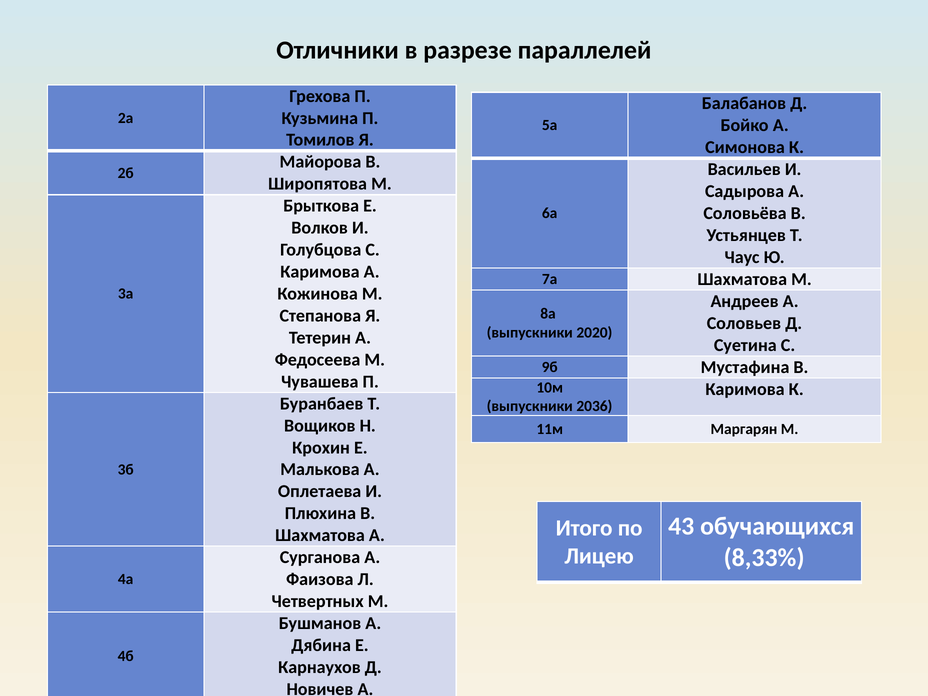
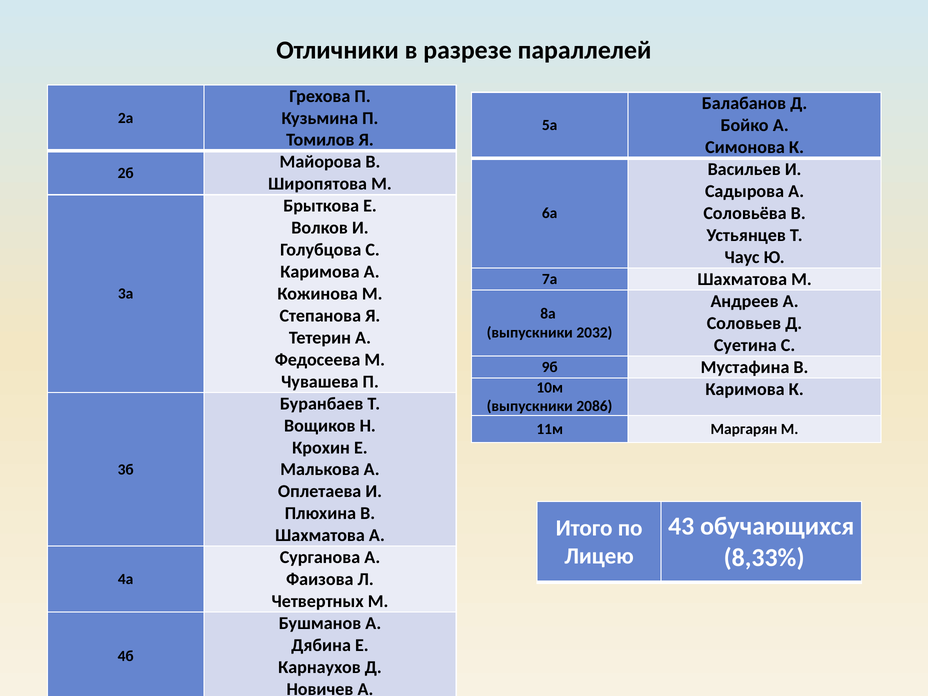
2020: 2020 -> 2032
2036: 2036 -> 2086
